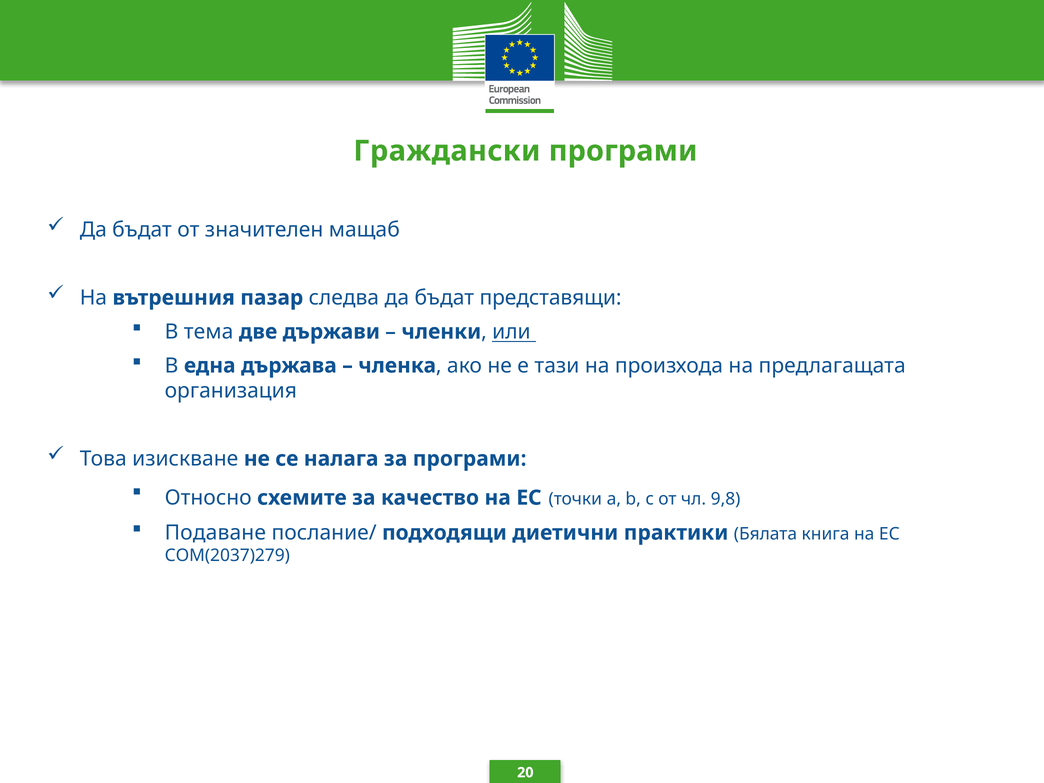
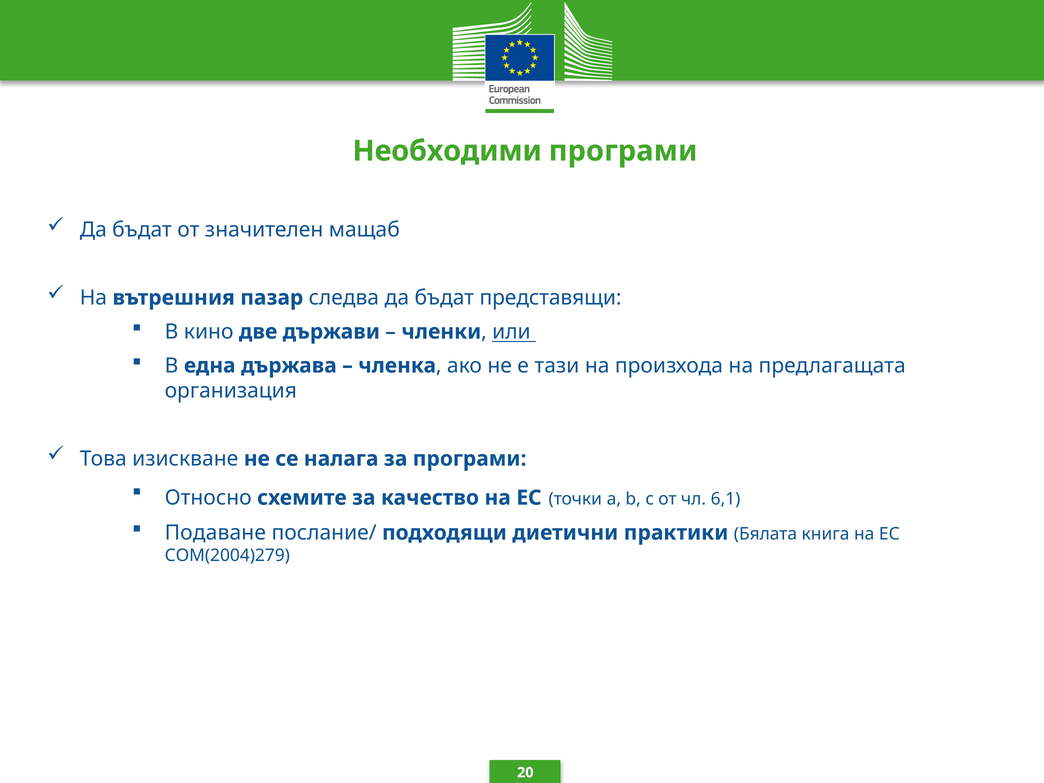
Граждански: Граждански -> Необходими
тема: тема -> кино
9,8: 9,8 -> 6,1
COM(2037)279: COM(2037)279 -> COM(2004)279
